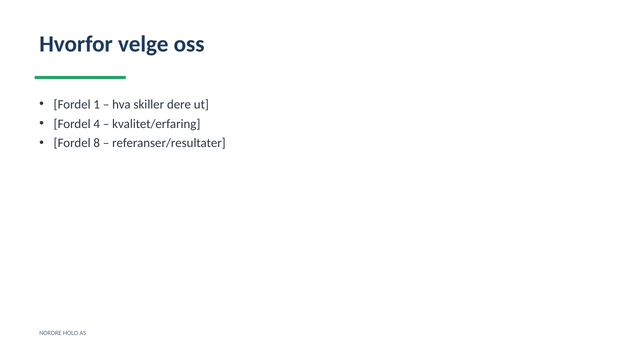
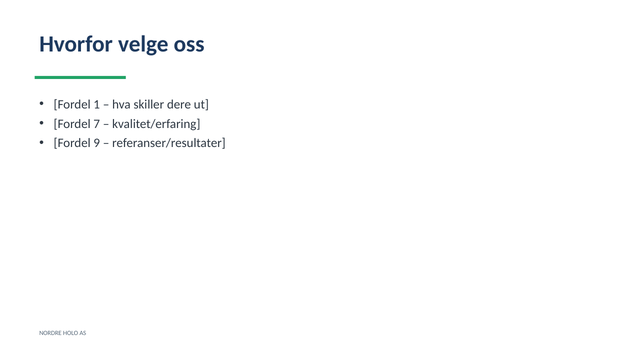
4: 4 -> 7
8: 8 -> 9
